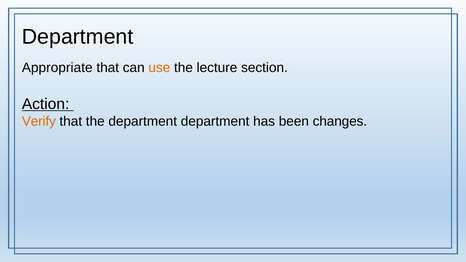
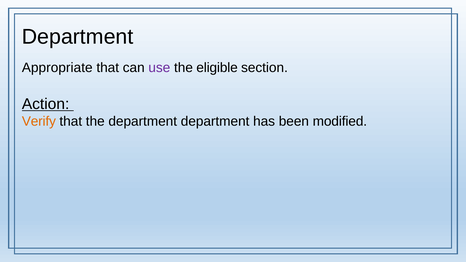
use colour: orange -> purple
lecture: lecture -> eligible
changes: changes -> modified
